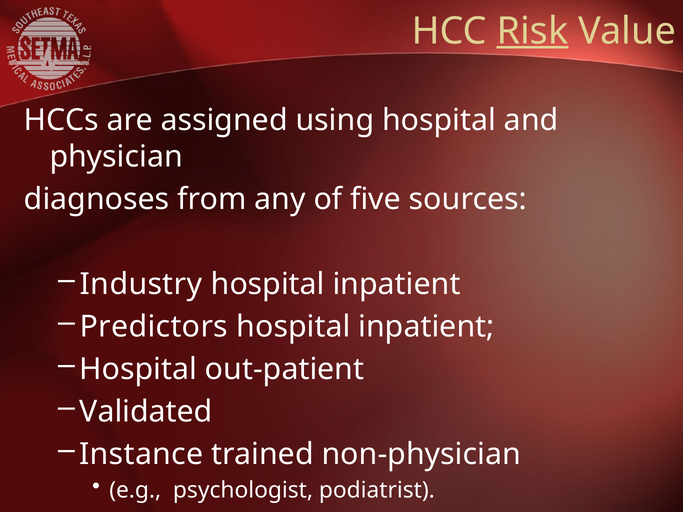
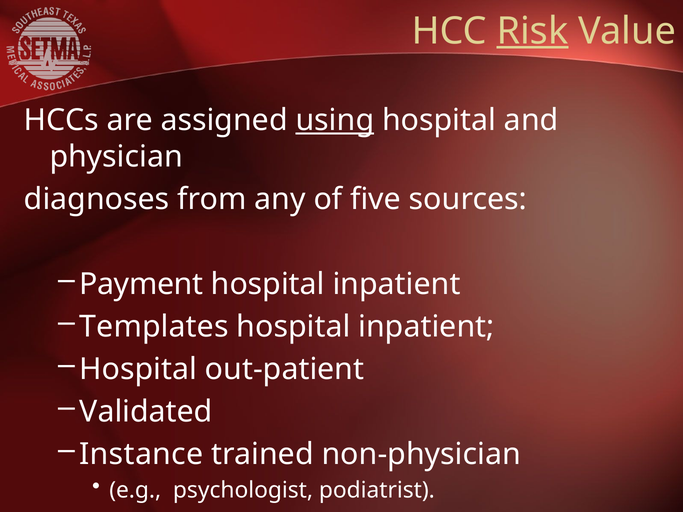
using underline: none -> present
Industry: Industry -> Payment
Predictors: Predictors -> Templates
